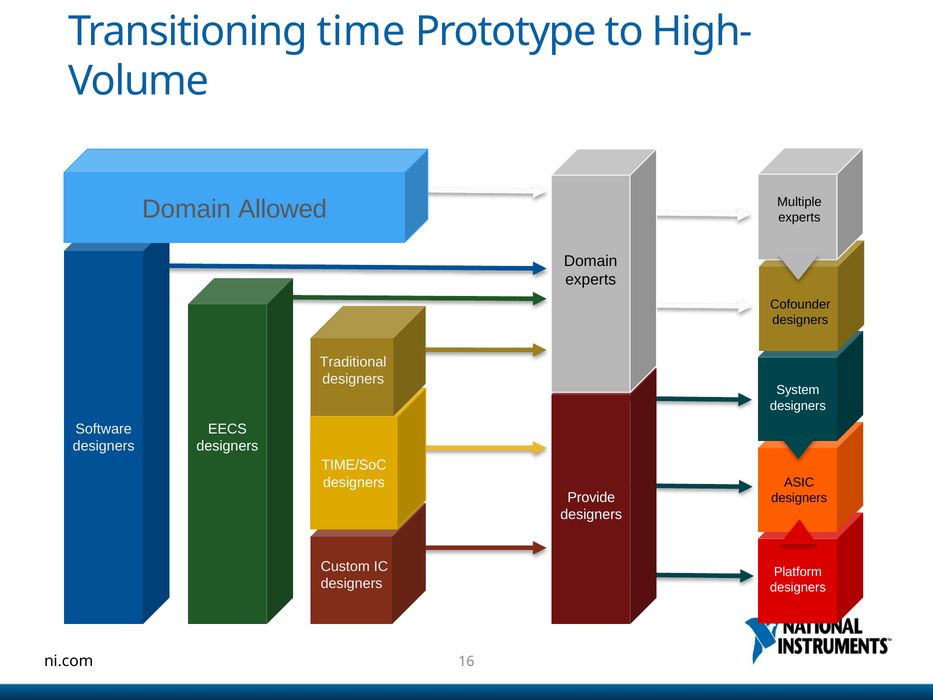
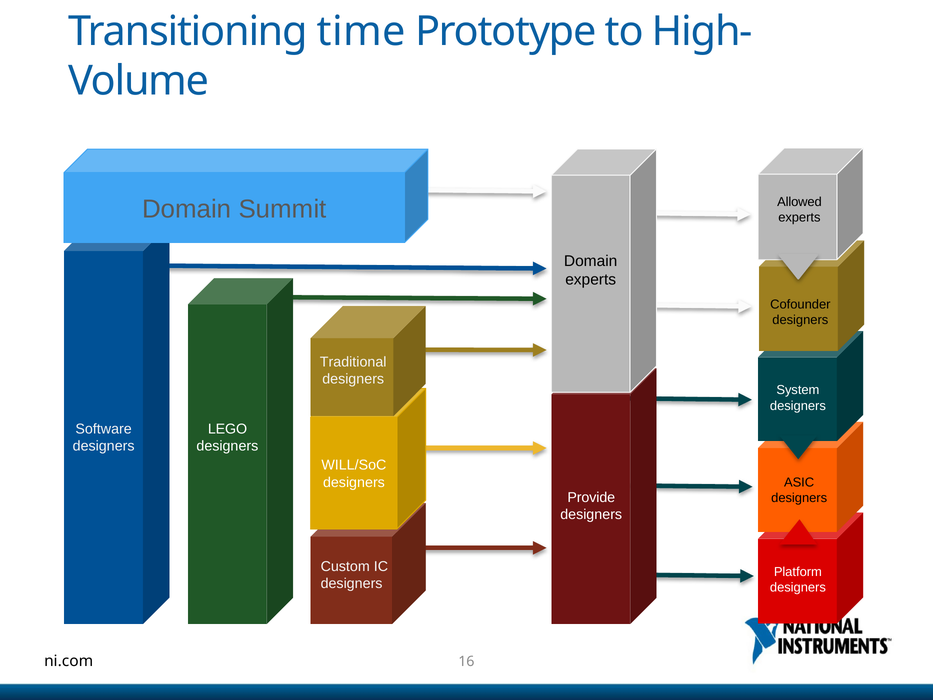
Multiple: Multiple -> Allowed
Allowed: Allowed -> Summit
EECS: EECS -> LEGO
TIME/SoC: TIME/SoC -> WILL/SoC
